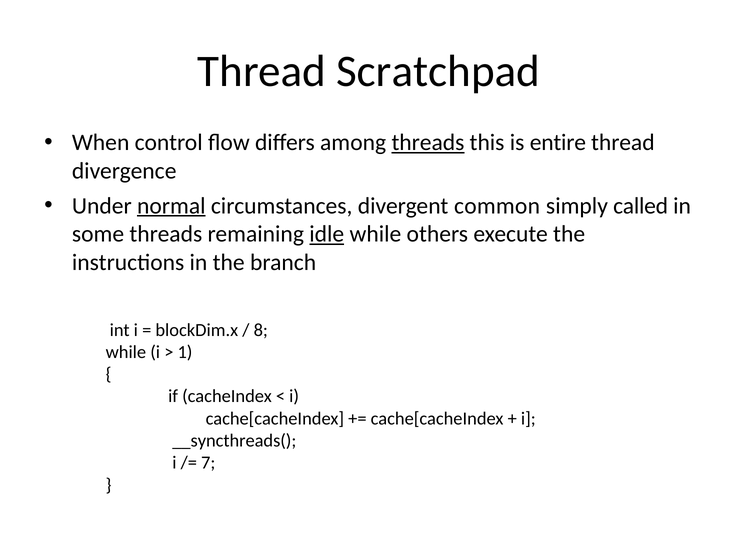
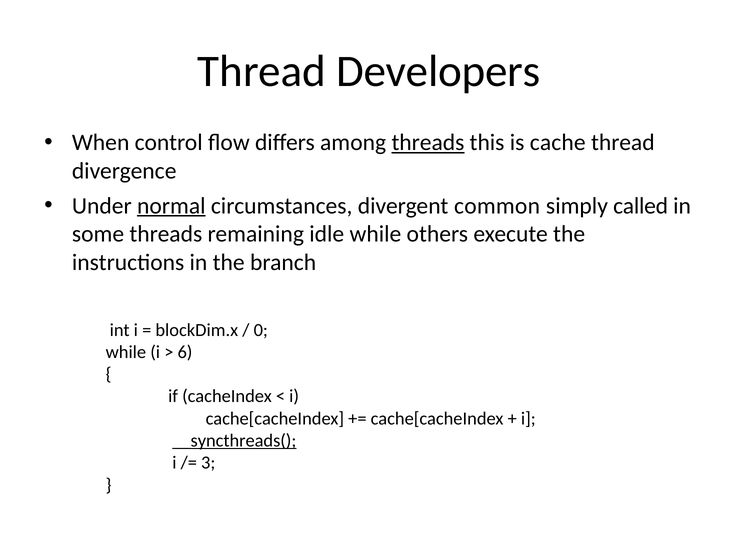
Scratchpad: Scratchpad -> Developers
entire: entire -> cache
idle underline: present -> none
8: 8 -> 0
1: 1 -> 6
__syncthreads( underline: none -> present
7: 7 -> 3
